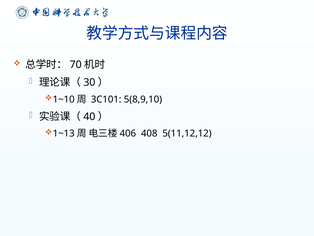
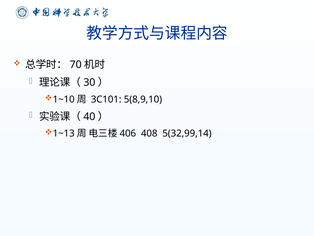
5(11,12,12: 5(11,12,12 -> 5(32,99,14
